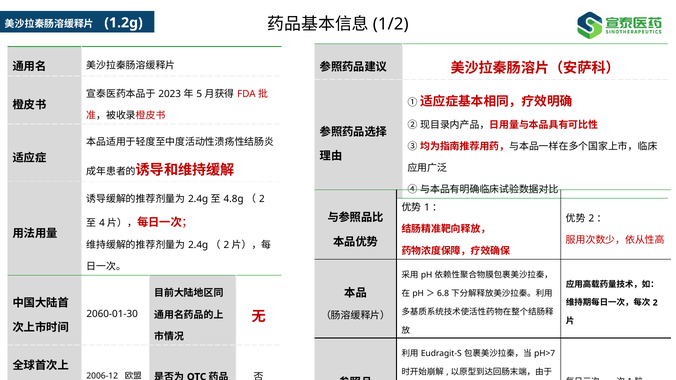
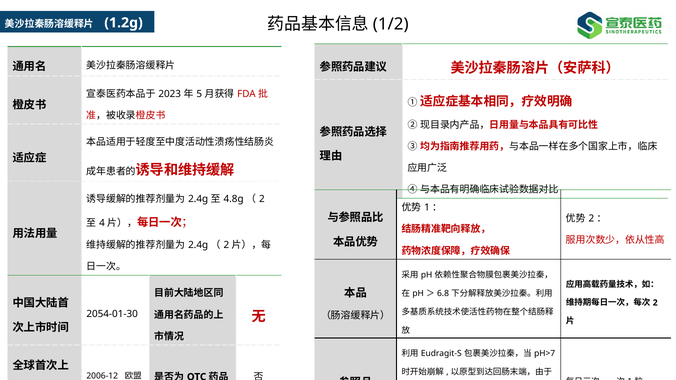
2060-01-30: 2060-01-30 -> 2054-01-30
